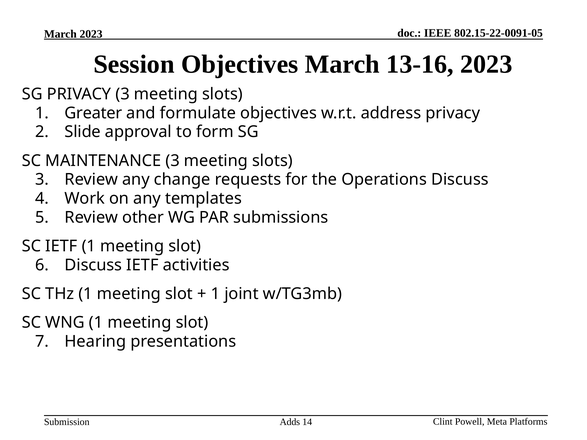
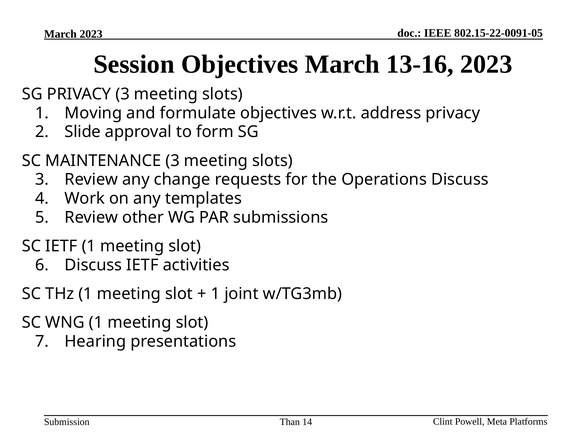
Greater: Greater -> Moving
Adds: Adds -> Than
